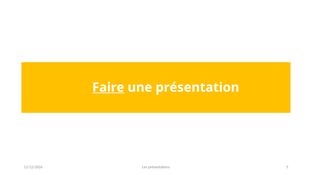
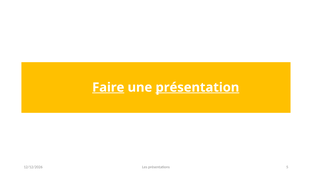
présentation underline: none -> present
